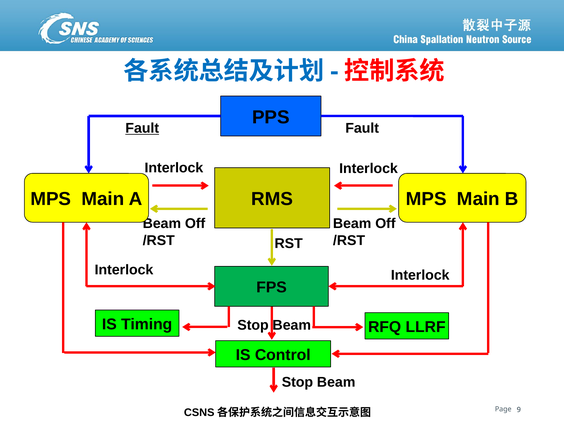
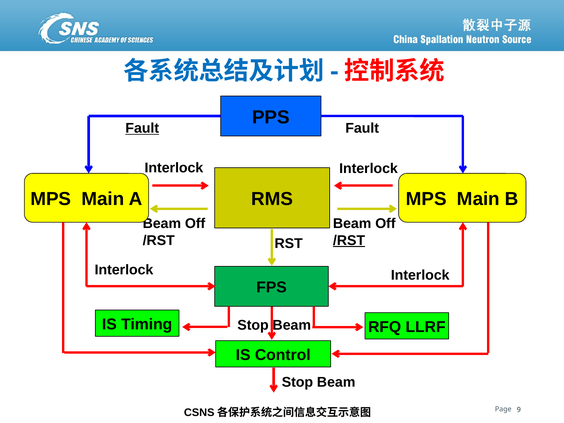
/RST at (349, 240) underline: none -> present
